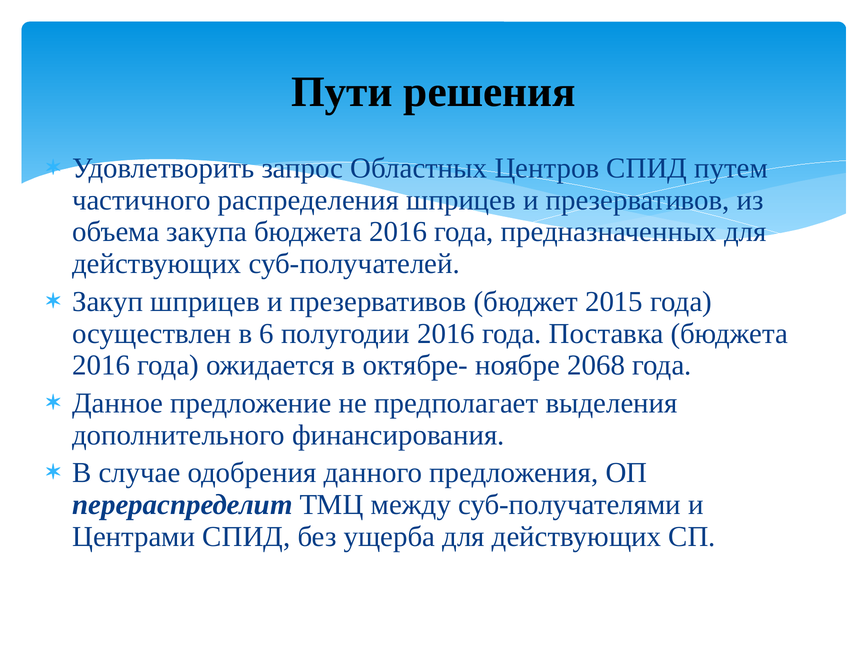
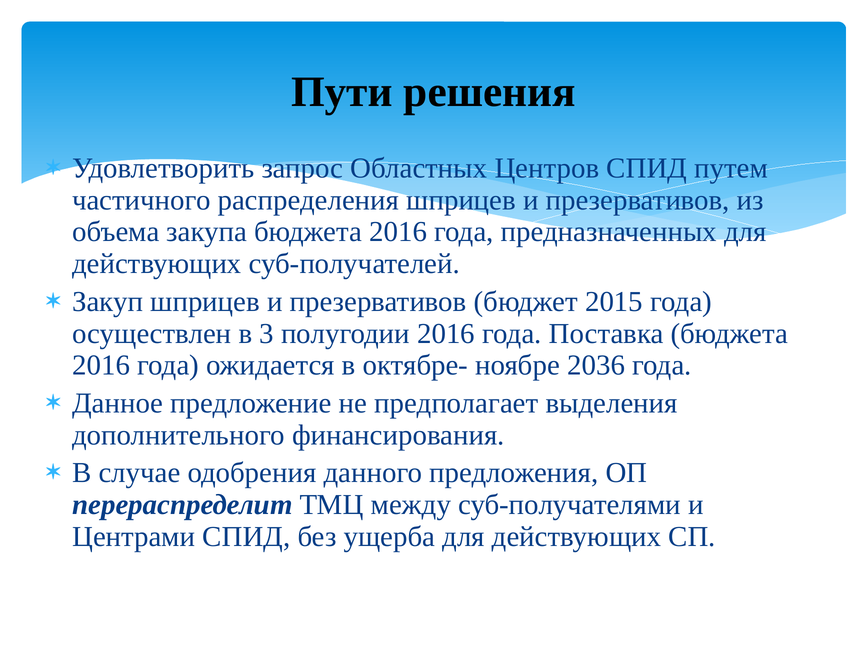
6: 6 -> 3
2068: 2068 -> 2036
